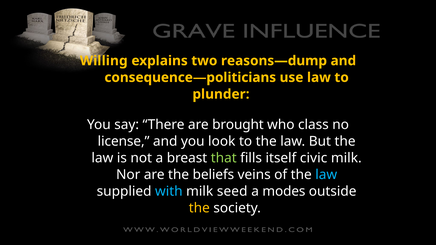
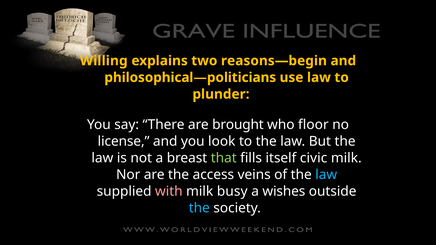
reasons—dump: reasons—dump -> reasons—begin
consequence—politicians: consequence—politicians -> philosophical—politicians
class: class -> floor
beliefs: beliefs -> access
with colour: light blue -> pink
seed: seed -> busy
modes: modes -> wishes
the at (199, 208) colour: yellow -> light blue
